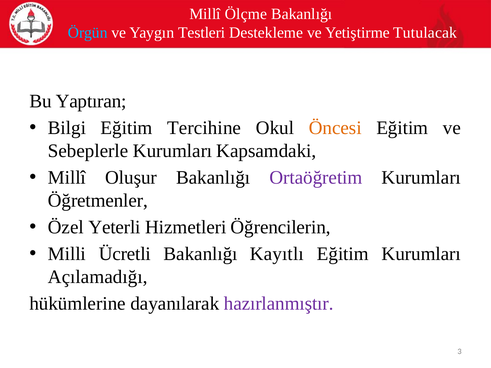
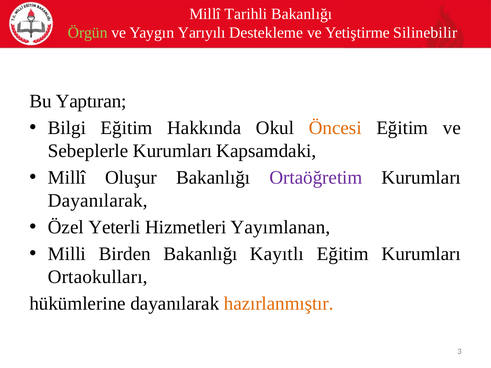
Ölçme: Ölçme -> Tarihli
Örgün colour: light blue -> light green
Testleri: Testleri -> Yarıyılı
Tutulacak: Tutulacak -> Silinebilir
Tercihine: Tercihine -> Hakkında
Öğretmenler at (98, 201): Öğretmenler -> Dayanılarak
Öğrencilerin: Öğrencilerin -> Yayımlanan
Ücretli: Ücretli -> Birden
Açılamadığı: Açılamadığı -> Ortaokulları
hazırlanmıştır colour: purple -> orange
